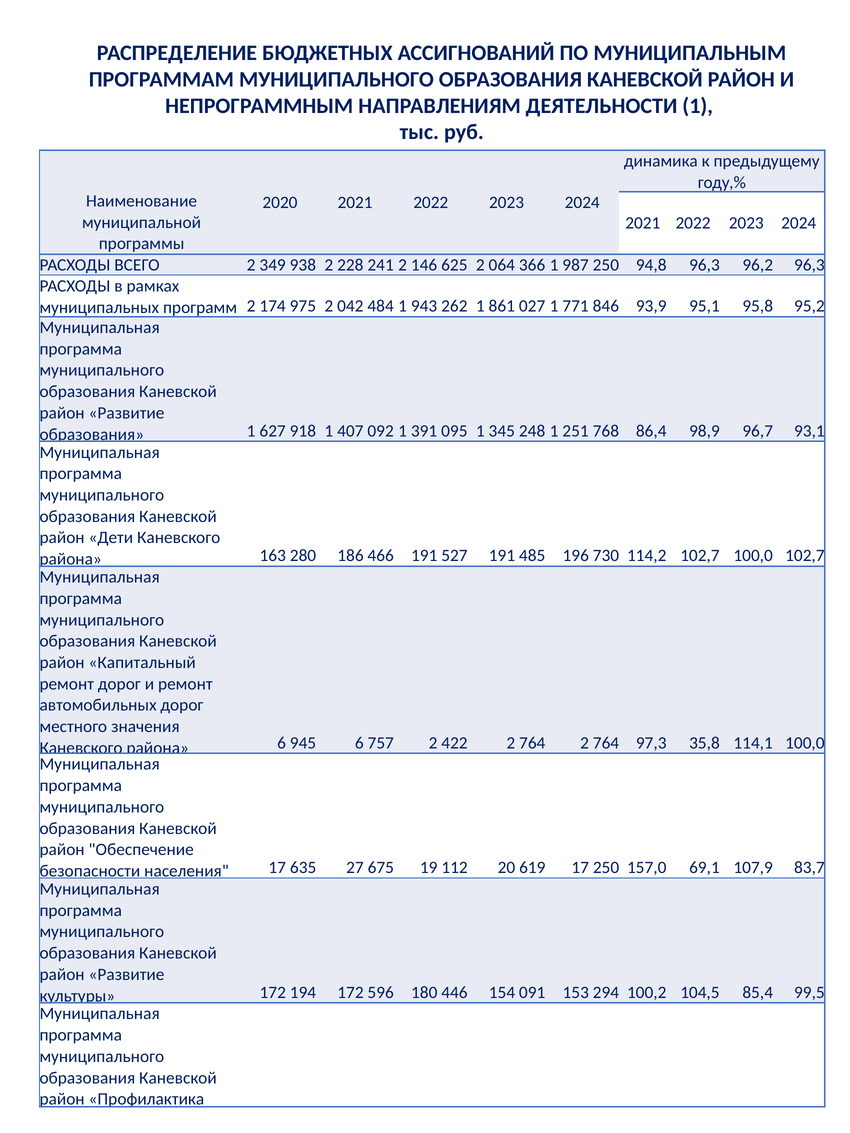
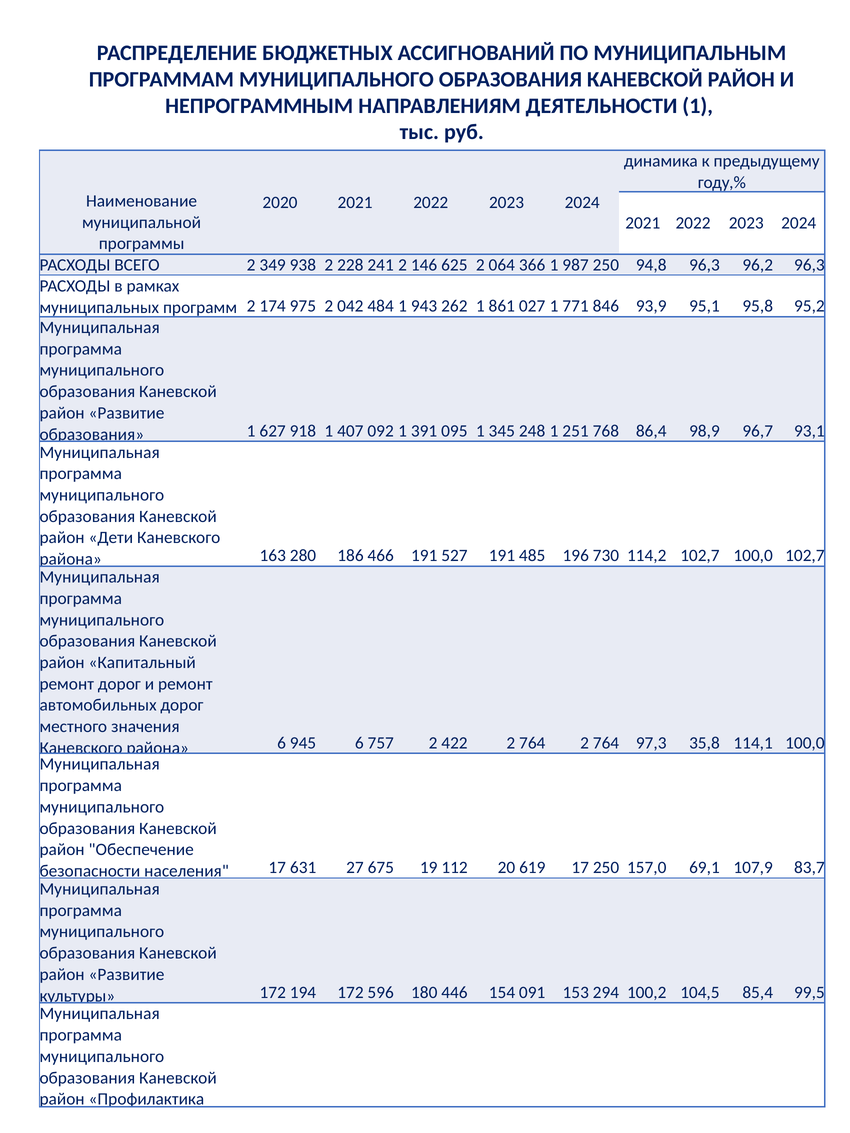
635: 635 -> 631
